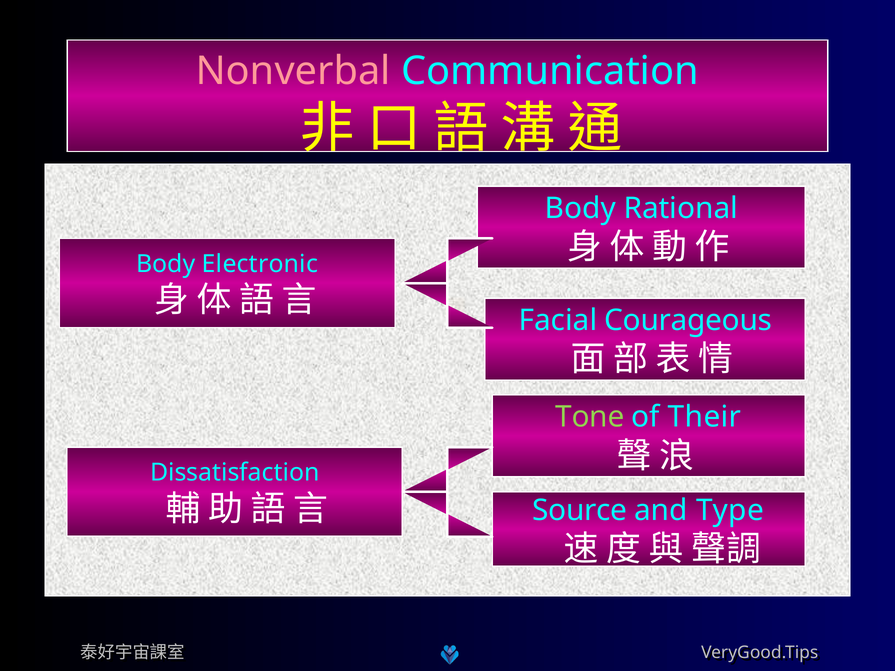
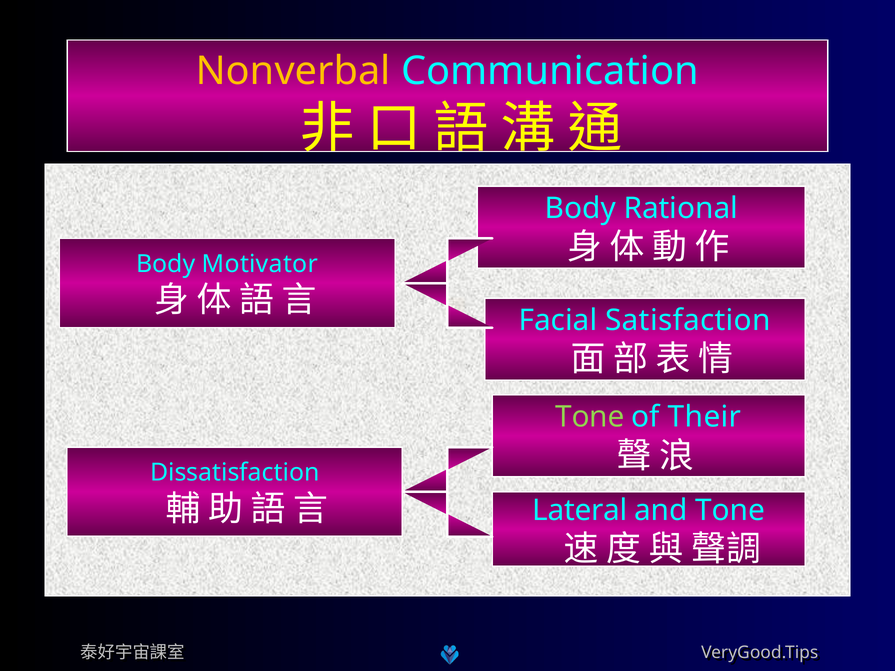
Nonverbal colour: pink -> yellow
Electronic: Electronic -> Motivator
Courageous: Courageous -> Satisfaction
Source: Source -> Lateral
and Type: Type -> Tone
